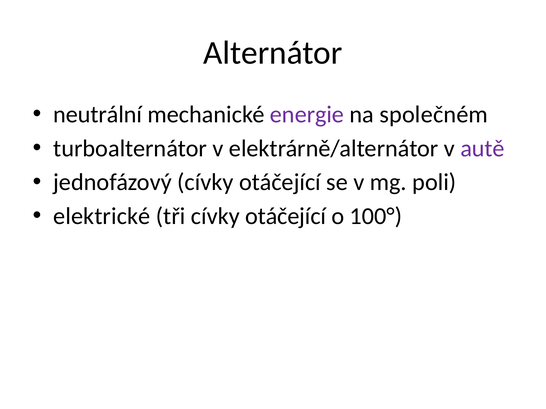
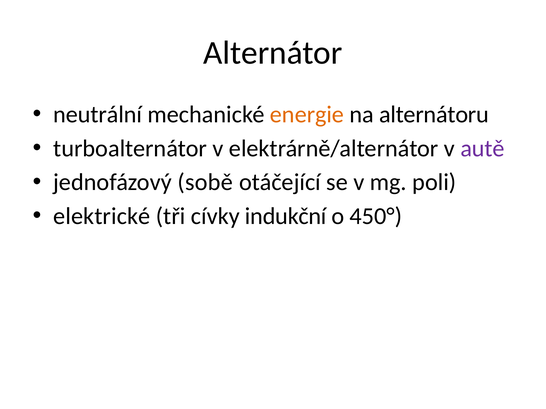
energie colour: purple -> orange
společném: společném -> alternátoru
jednofázový cívky: cívky -> sobě
tři cívky otáčející: otáčející -> indukční
100°: 100° -> 450°
